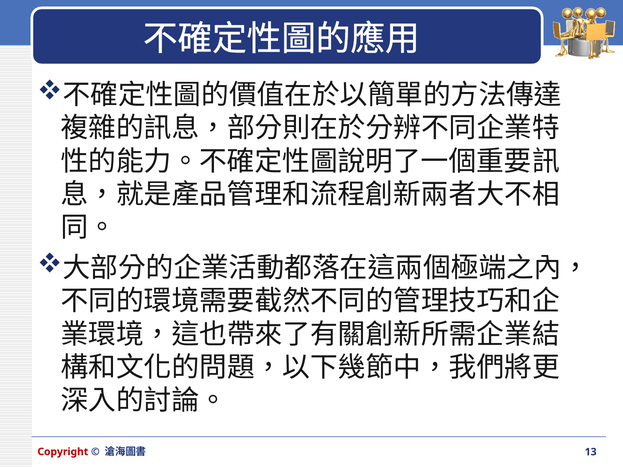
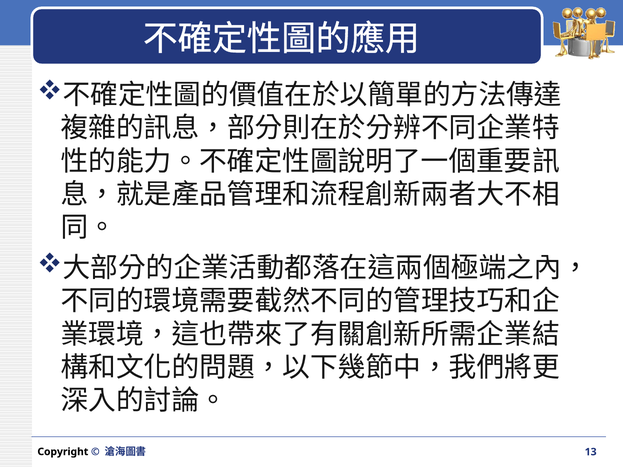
Copyright colour: red -> black
